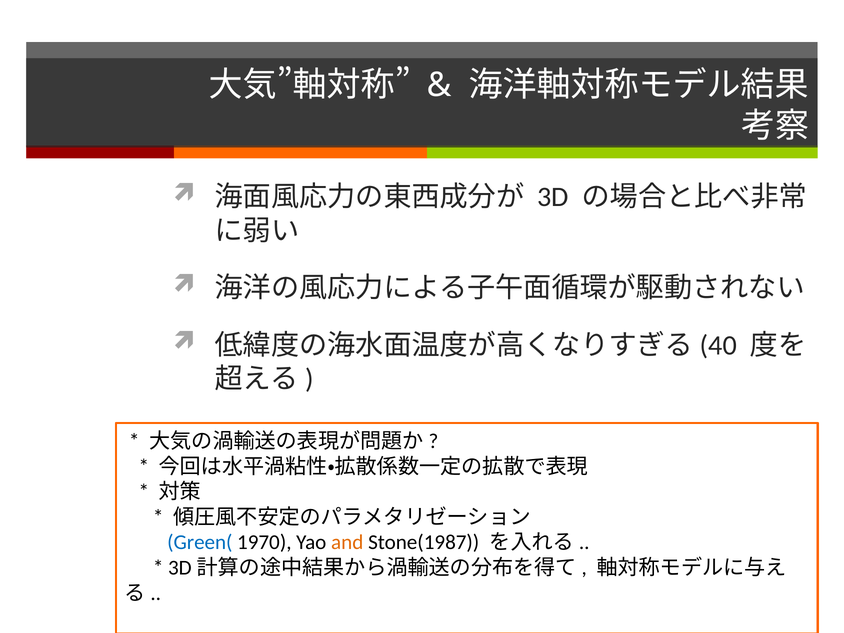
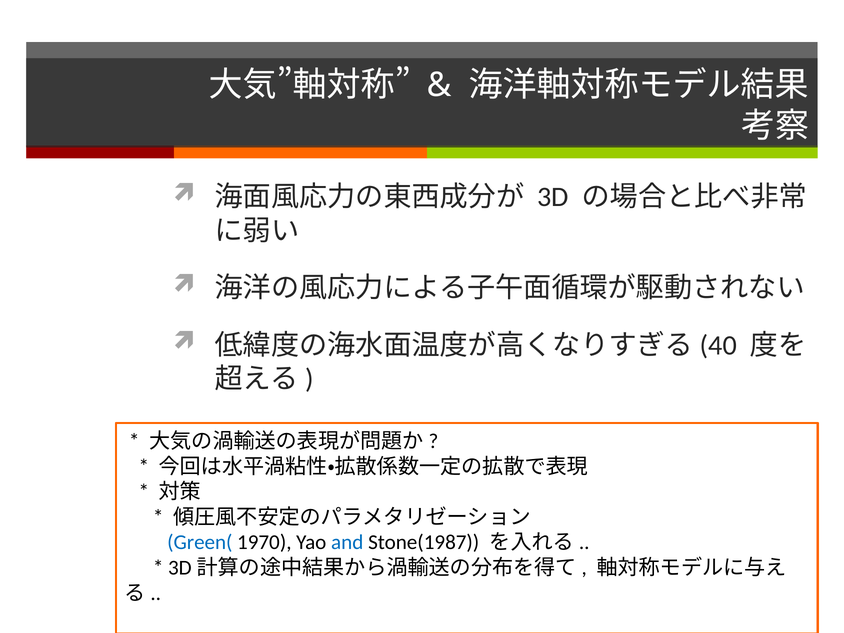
and colour: orange -> blue
